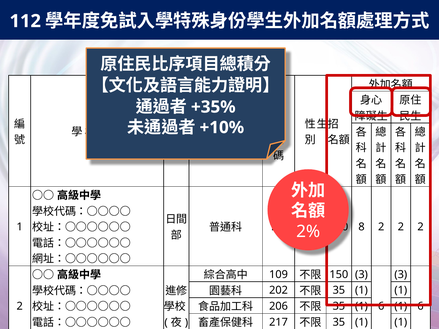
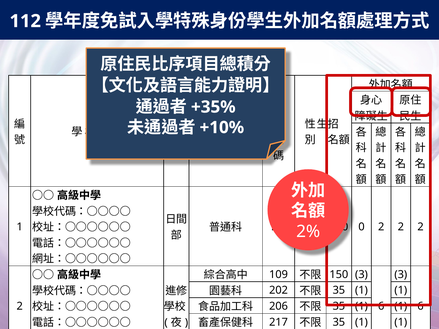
8: 8 -> 0
